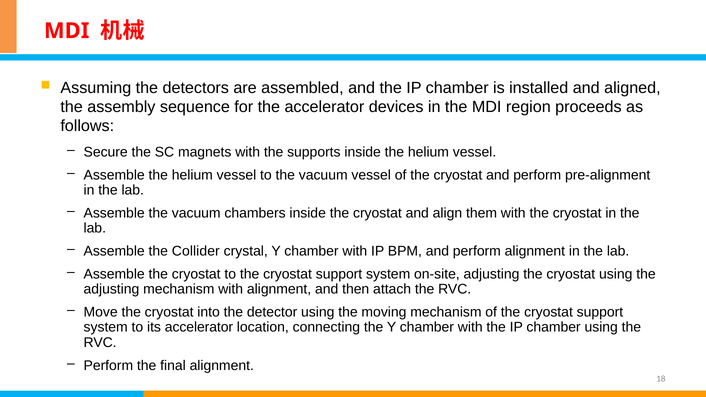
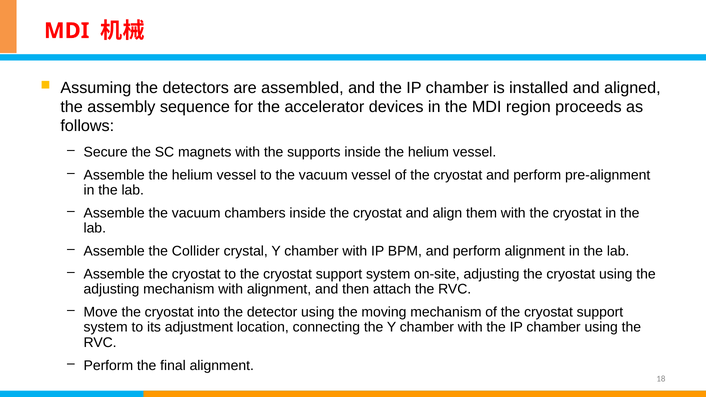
its accelerator: accelerator -> adjustment
